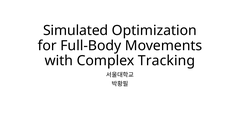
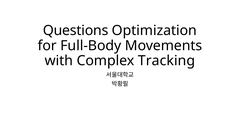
Simulated: Simulated -> Questions
